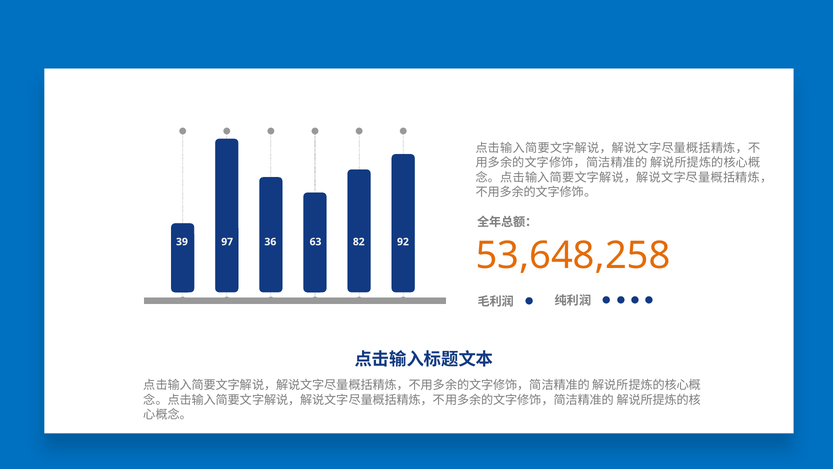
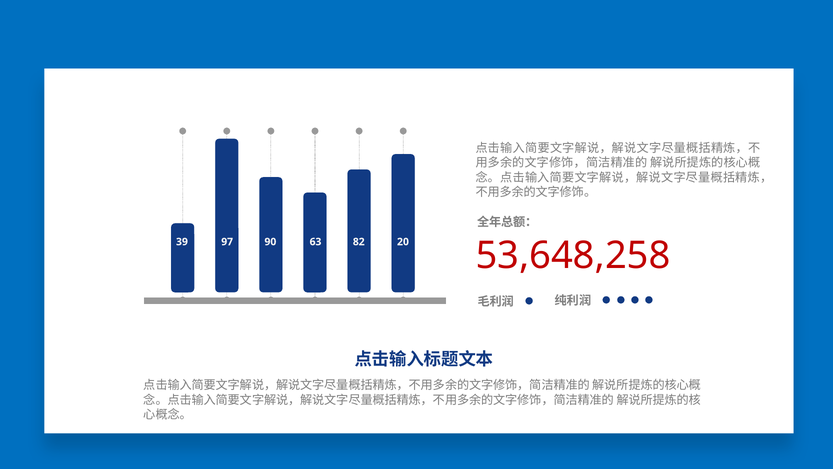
36: 36 -> 90
92: 92 -> 20
53,648,258 colour: orange -> red
